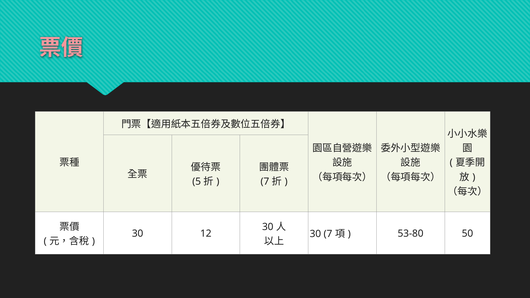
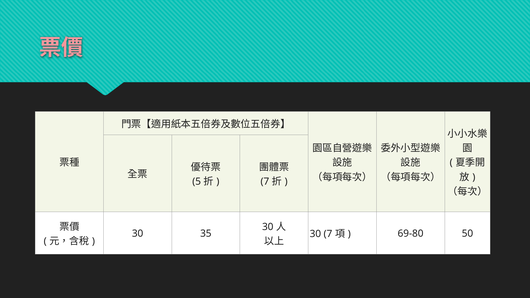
12: 12 -> 35
53-80: 53-80 -> 69-80
